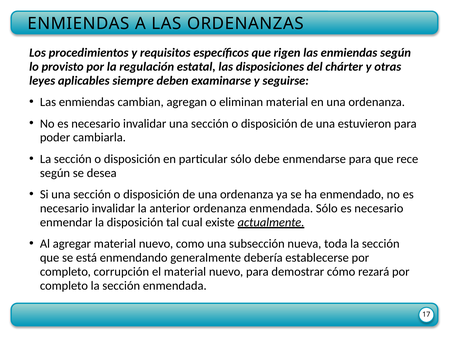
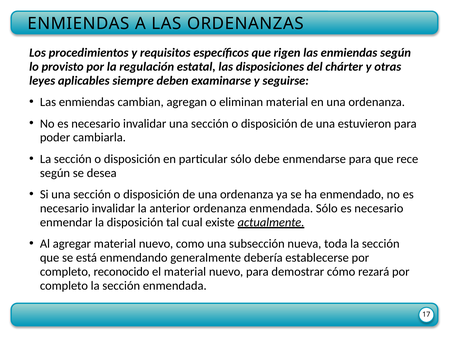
corrupción: corrupción -> reconocido
